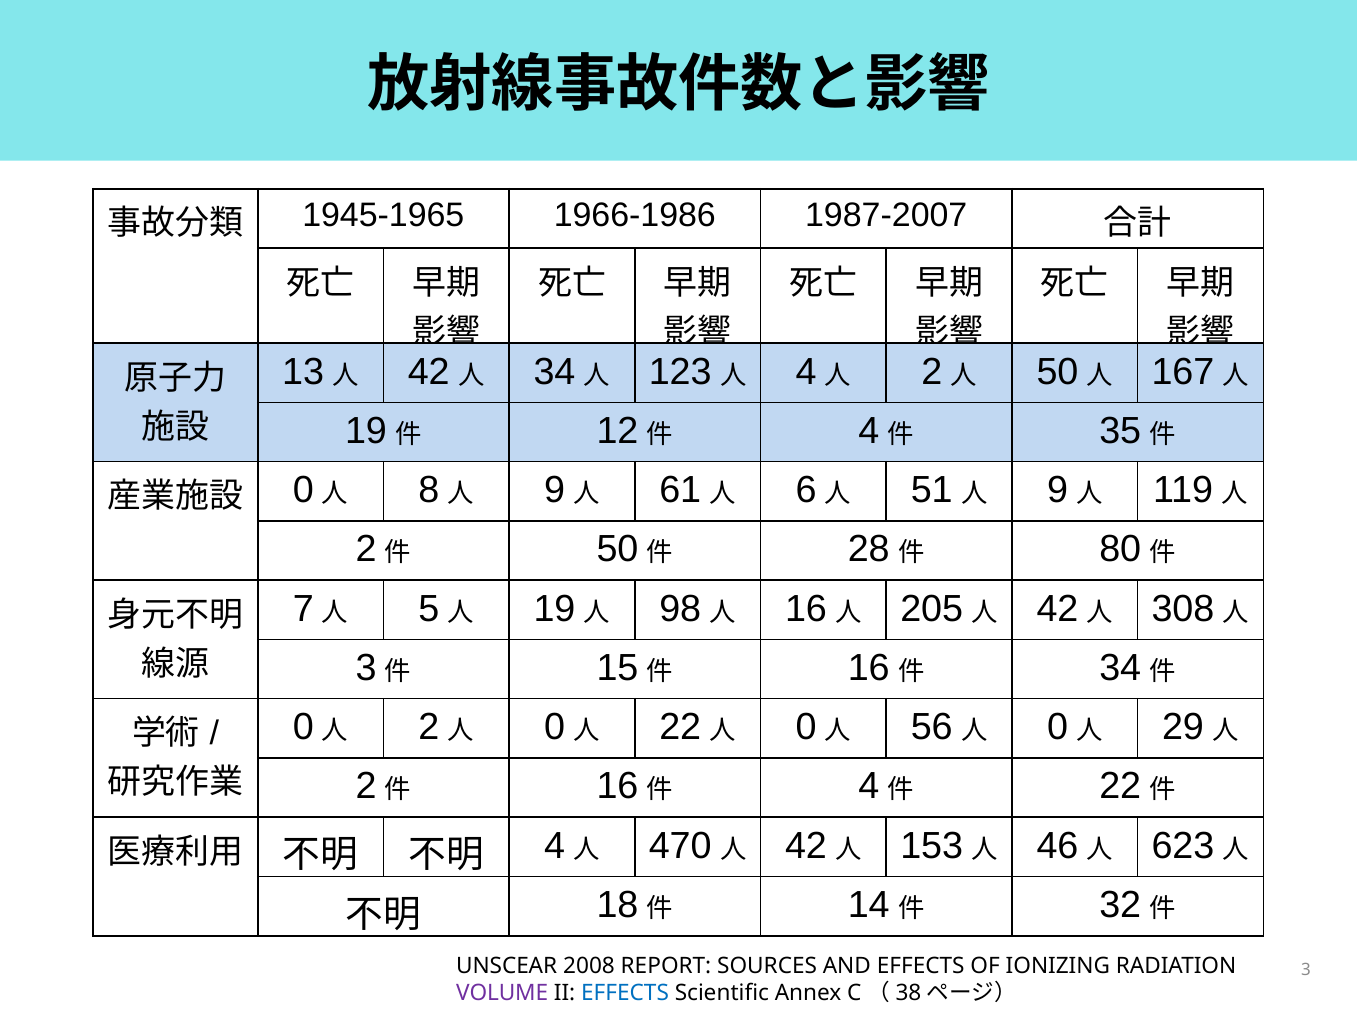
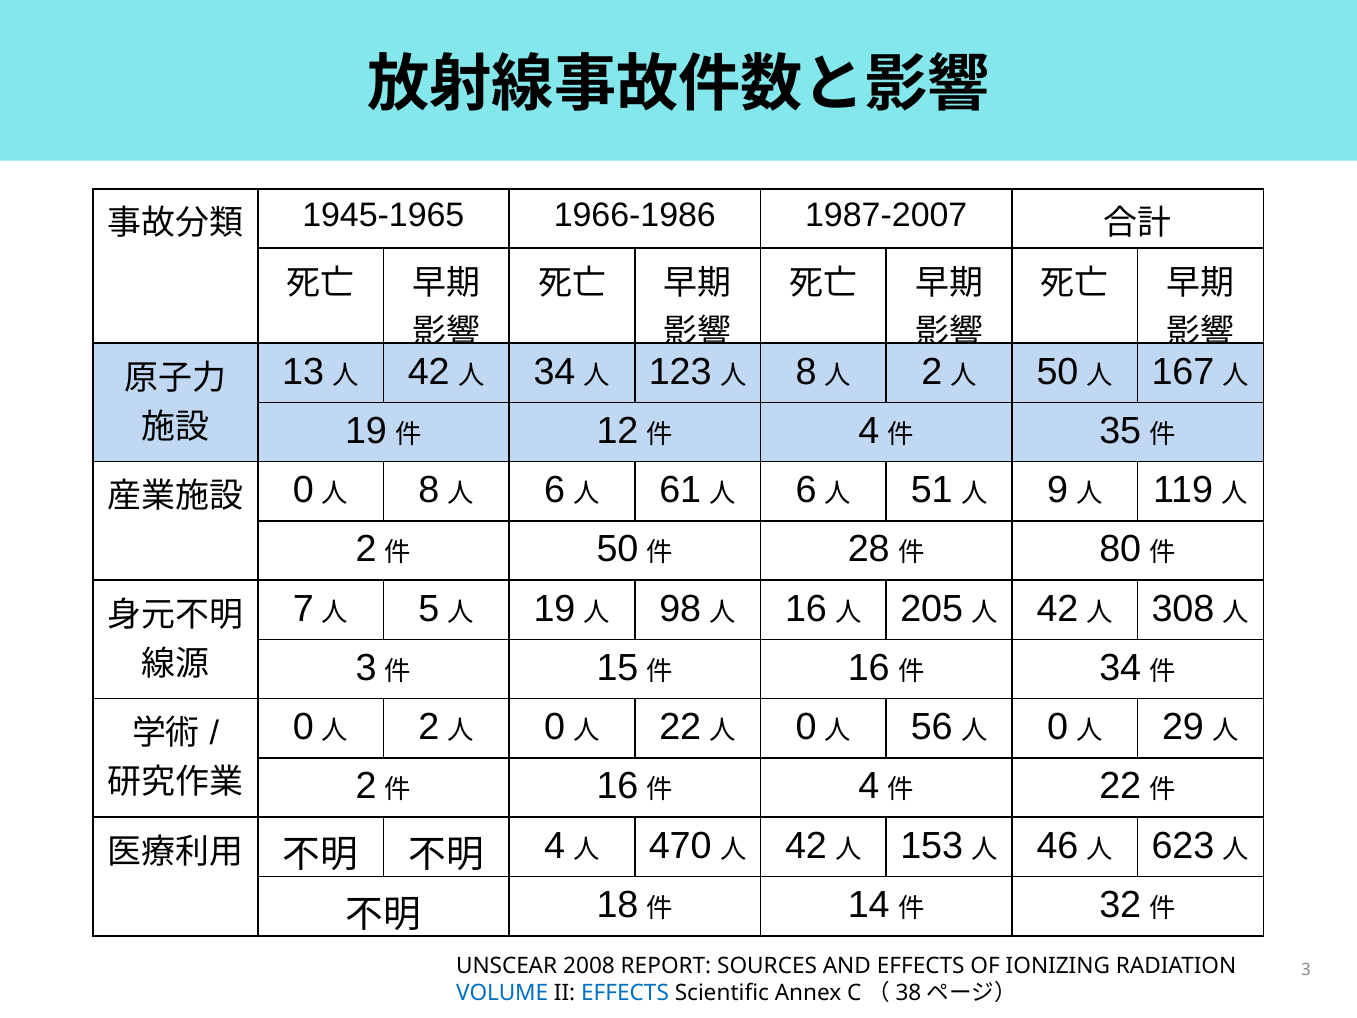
4 at (806, 371): 4 -> 8
9 at (555, 490): 9 -> 6
VOLUME colour: purple -> blue
